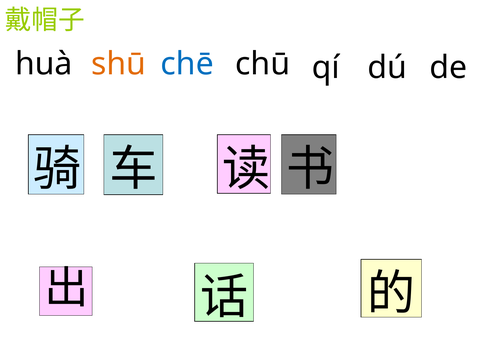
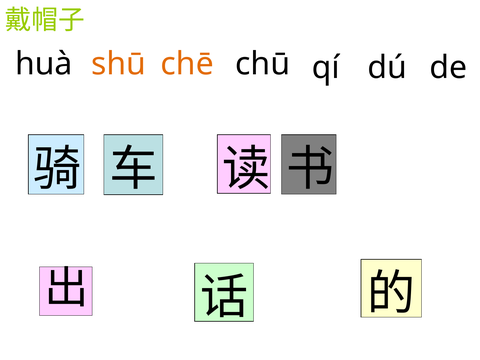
chē colour: blue -> orange
